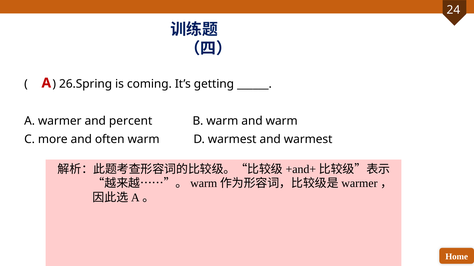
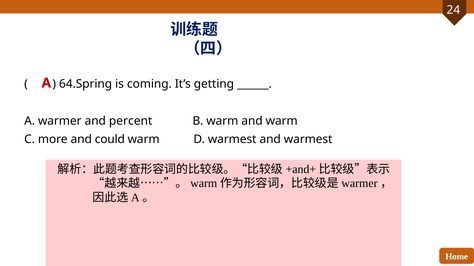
26.Spring: 26.Spring -> 64.Spring
often: often -> could
